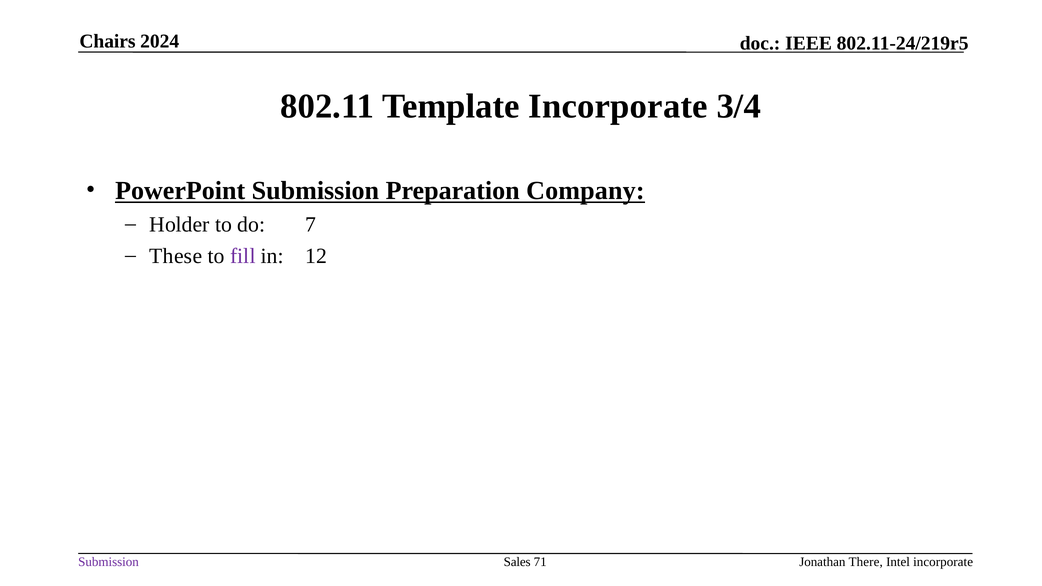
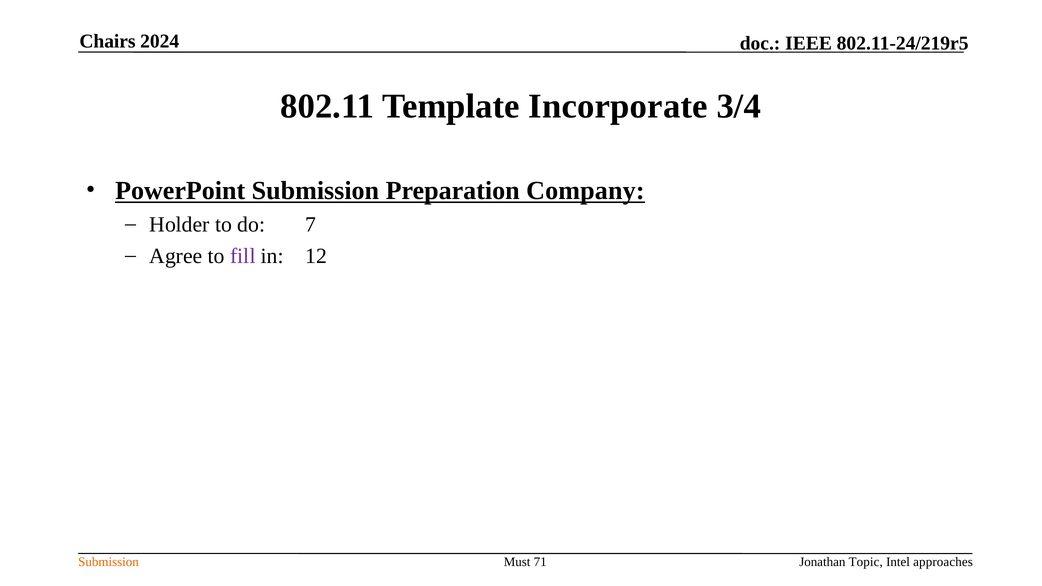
These: These -> Agree
Submission at (109, 562) colour: purple -> orange
Sales: Sales -> Must
There: There -> Topic
Intel incorporate: incorporate -> approaches
